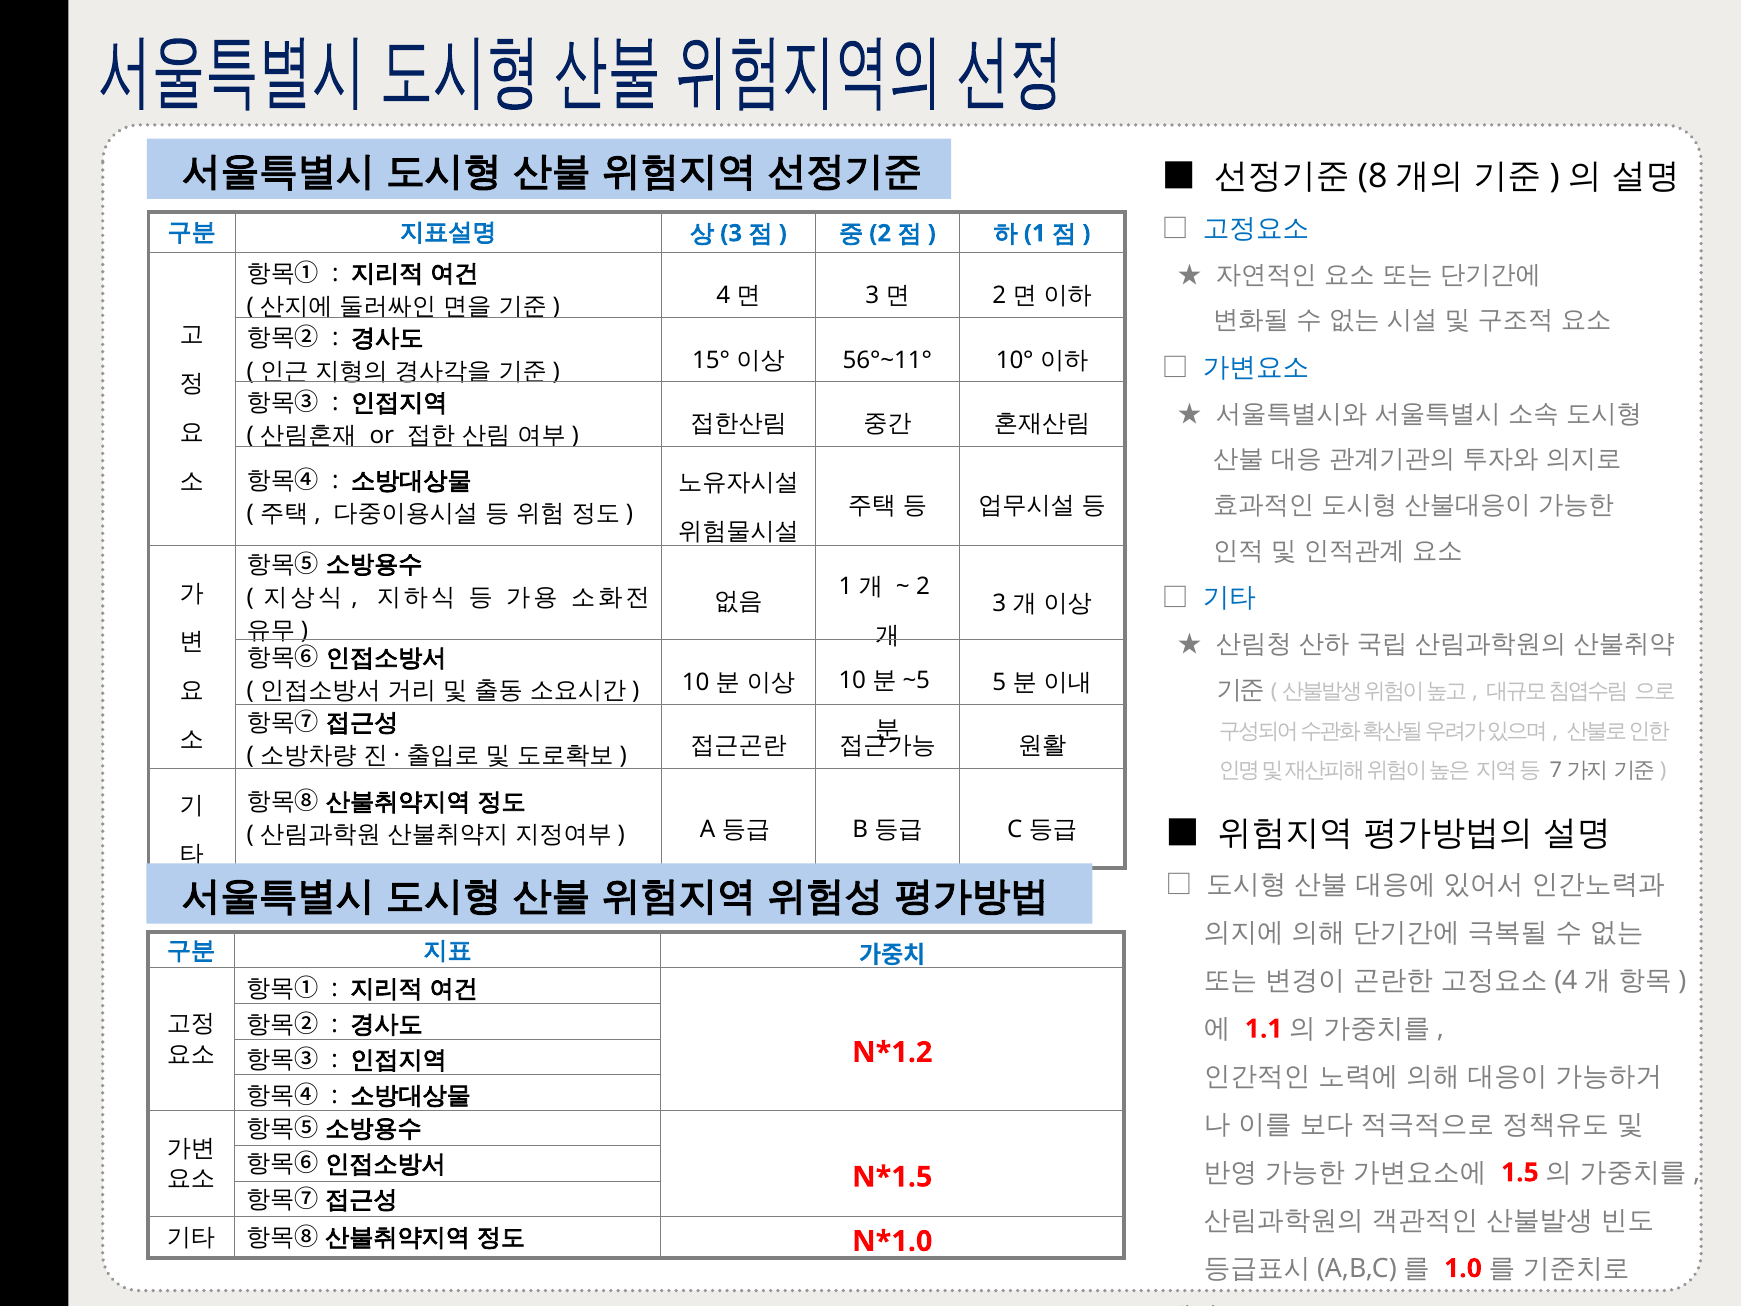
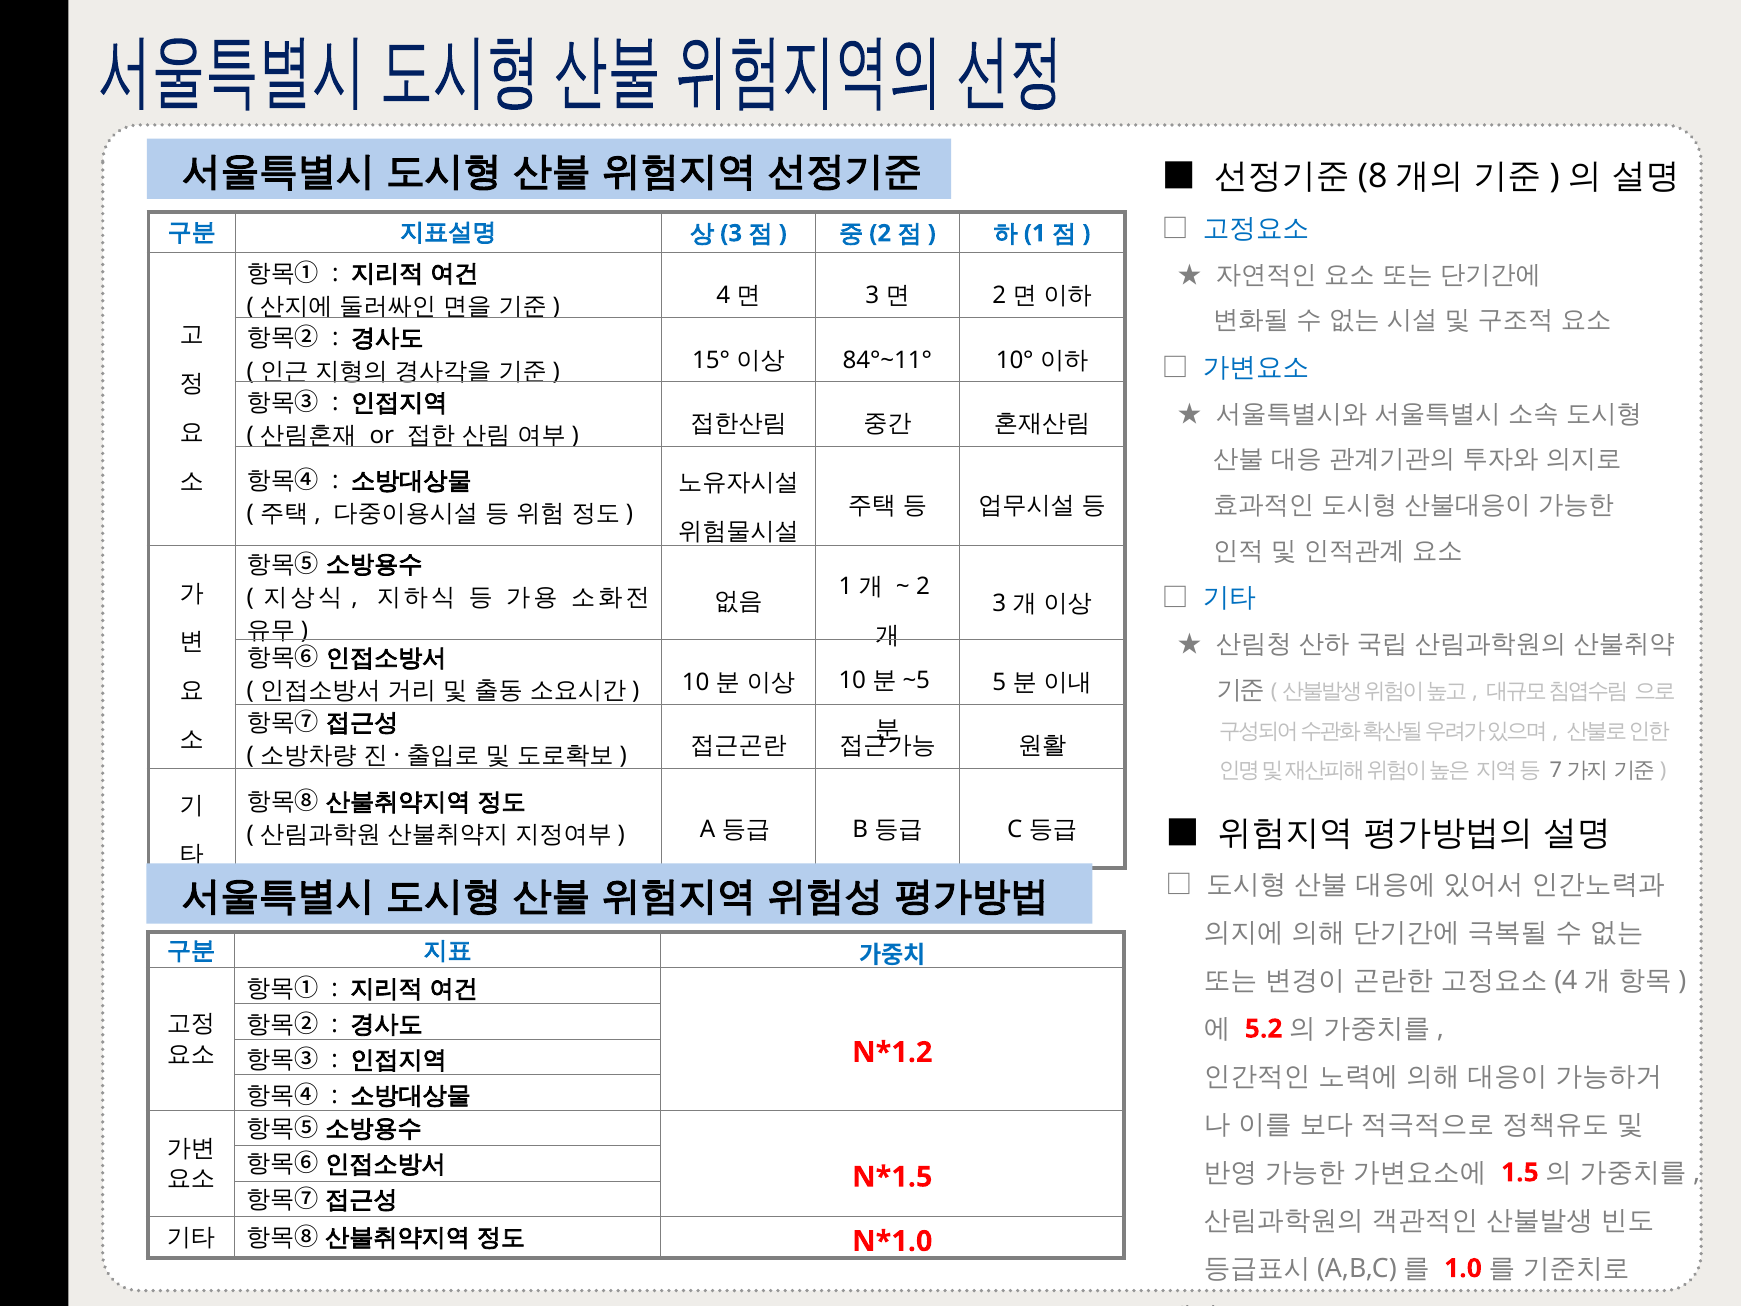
56°~11°: 56°~11° -> 84°~11°
1.1: 1.1 -> 5.2
